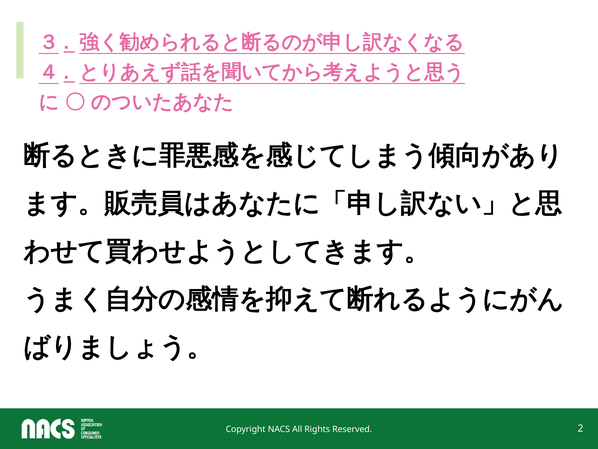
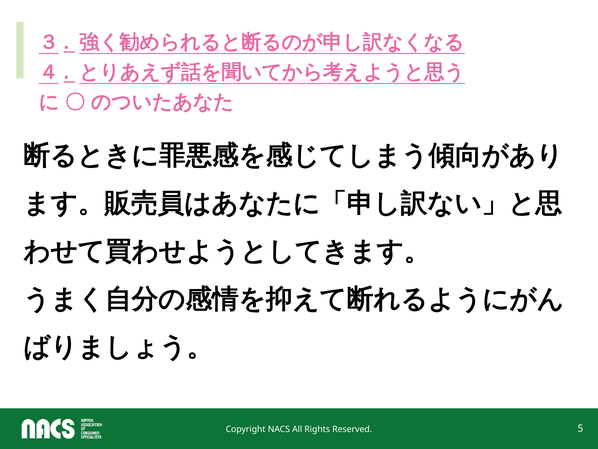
2: 2 -> 5
